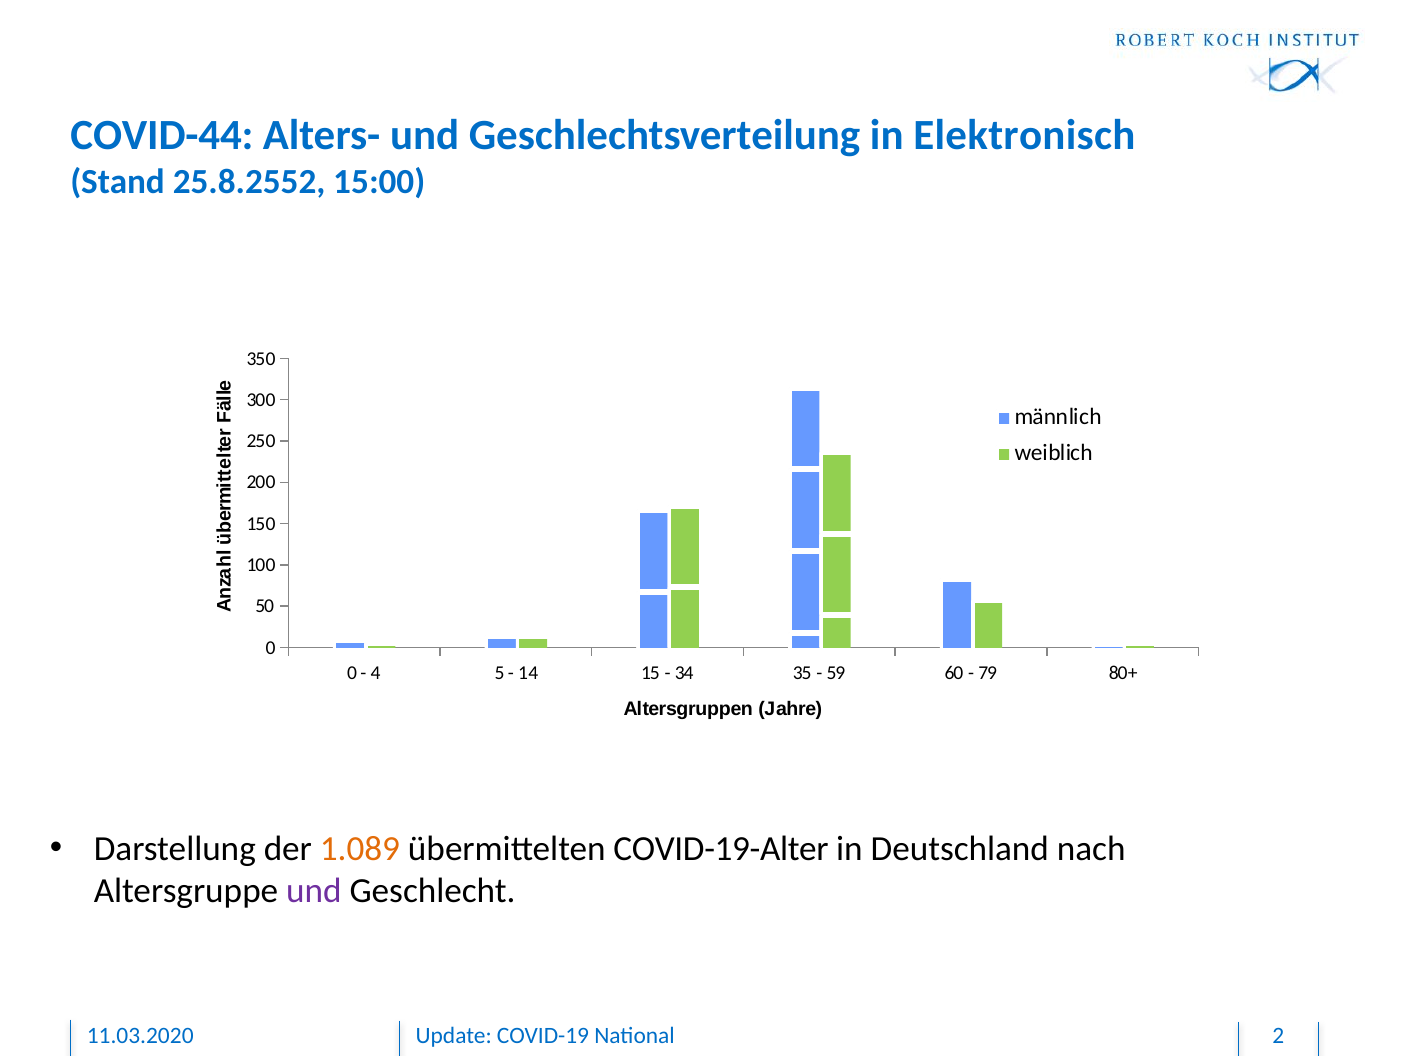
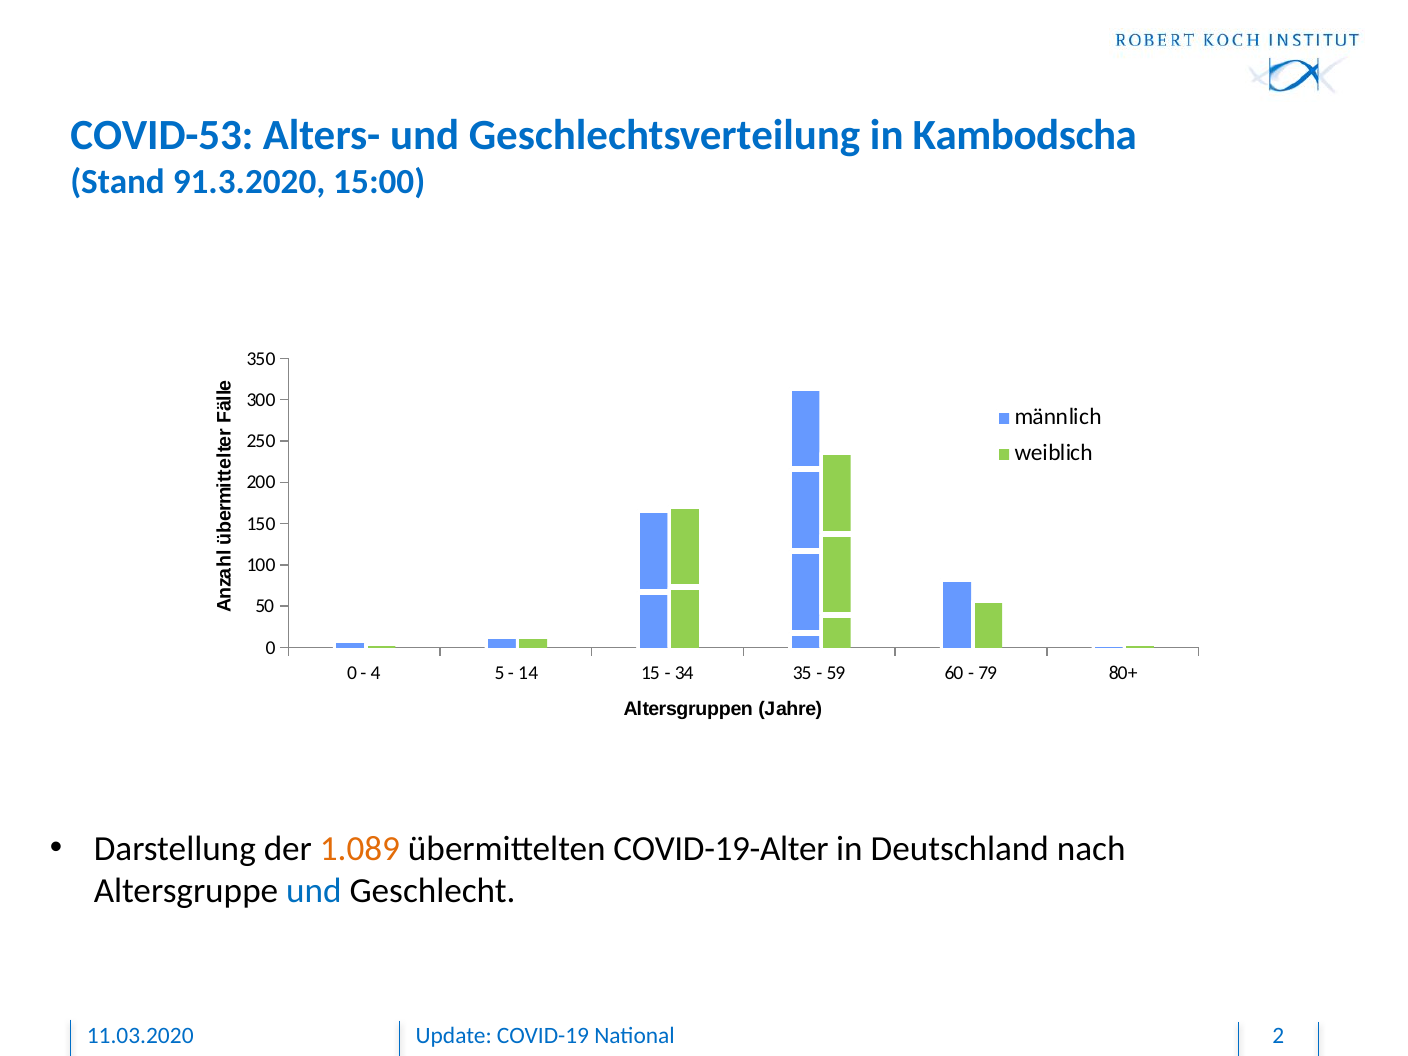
COVID-44: COVID-44 -> COVID-53
Elektronisch: Elektronisch -> Kambodscha
25.8.2552: 25.8.2552 -> 91.3.2020
und at (314, 891) colour: purple -> blue
